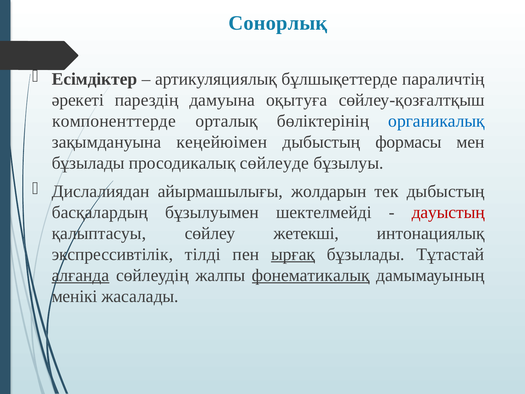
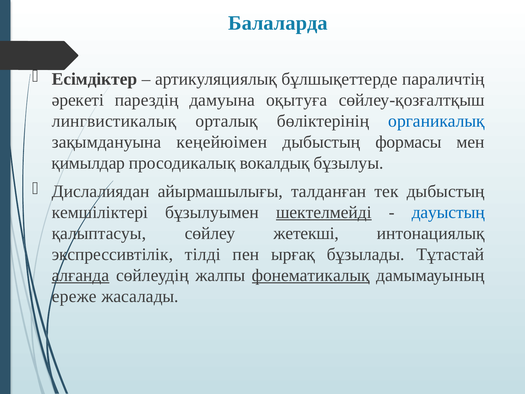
Сонорлық: Сонорлық -> Балаларда
компоненттерде: компоненттерде -> лингвистикалық
бұзылады at (88, 163): бұзылады -> қимылдар
сөйлеуде: сөйлеуде -> вокалдық
жолдарын: жолдарын -> талданған
басқалардың: басқалардың -> кемшіліктері
шектелмейді underline: none -> present
дауыстың colour: red -> blue
ырғақ underline: present -> none
менікі: менікі -> ереже
